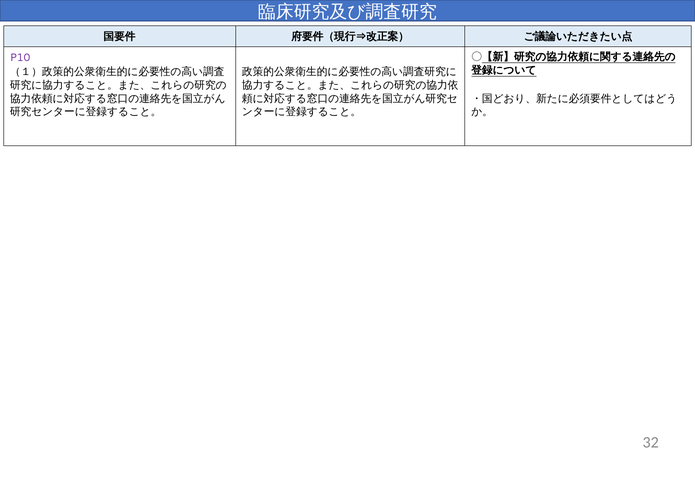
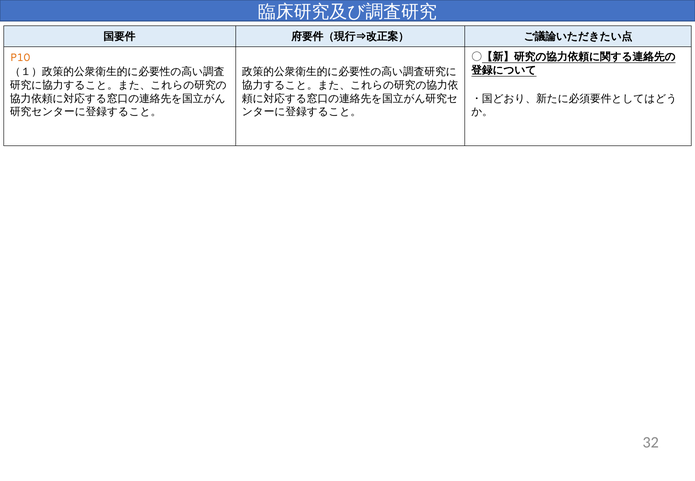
P10 colour: purple -> orange
